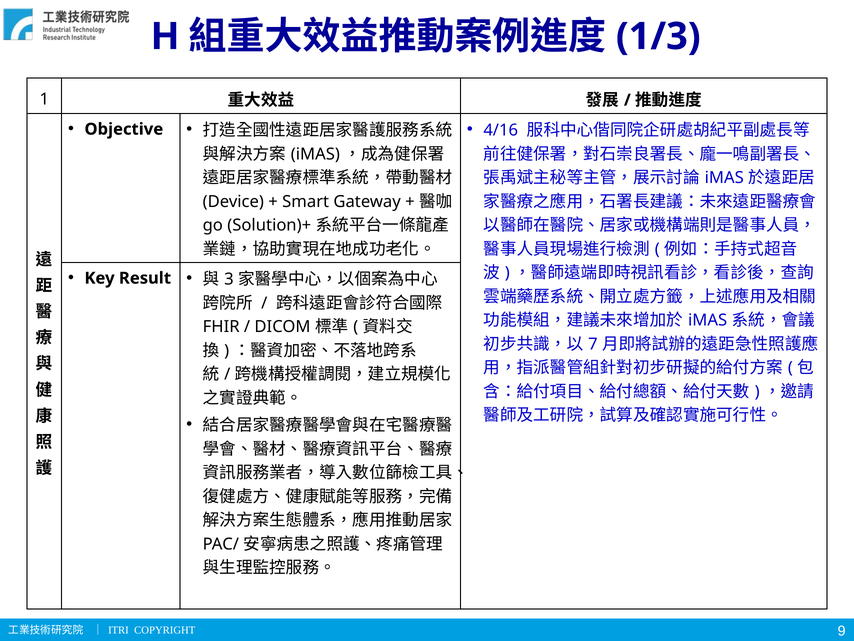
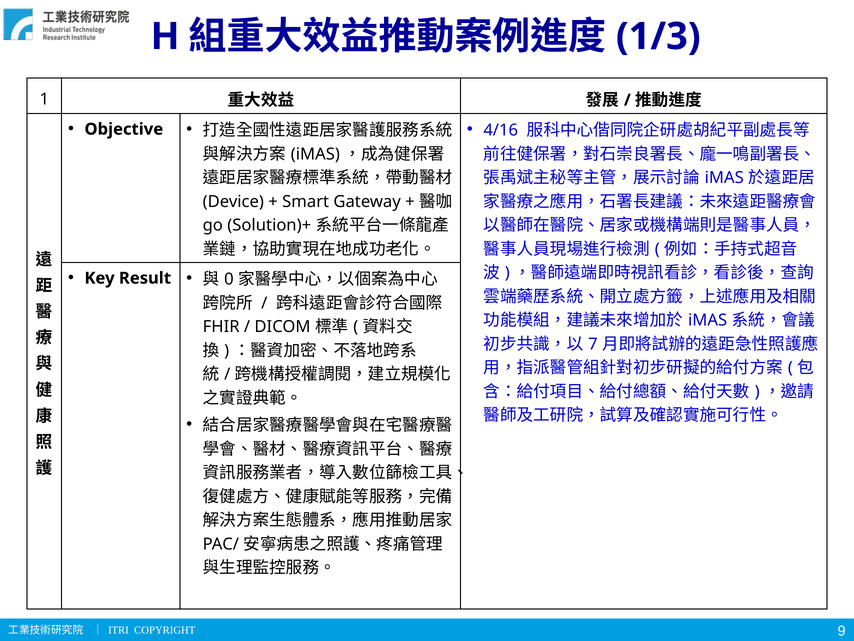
3: 3 -> 0
